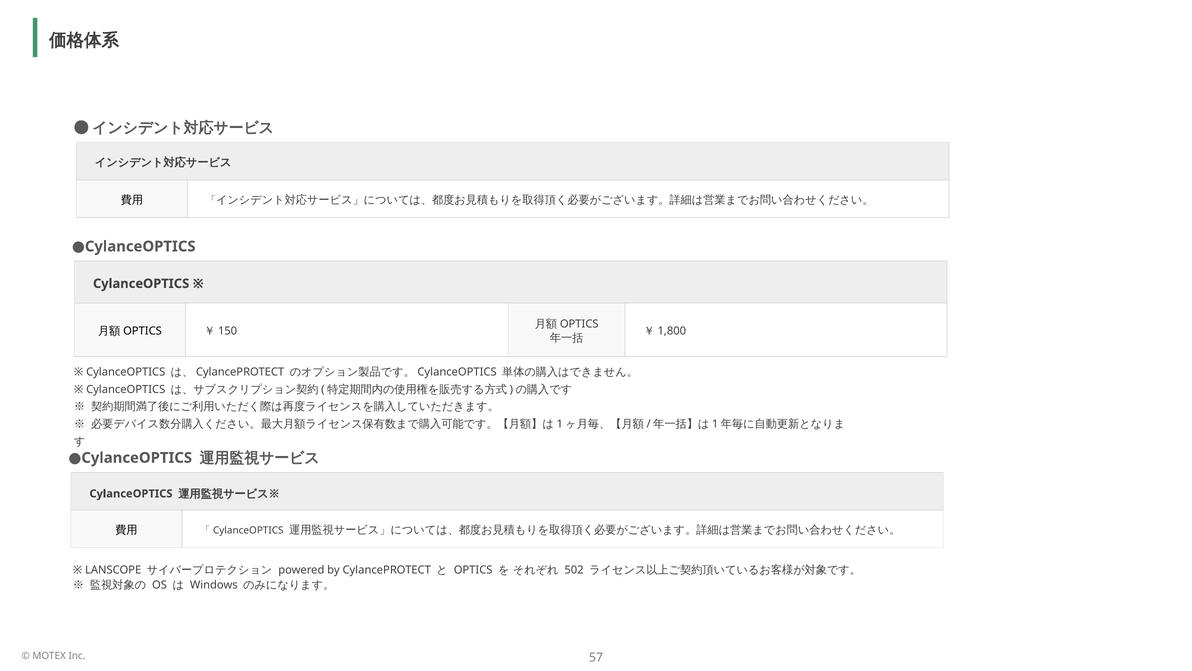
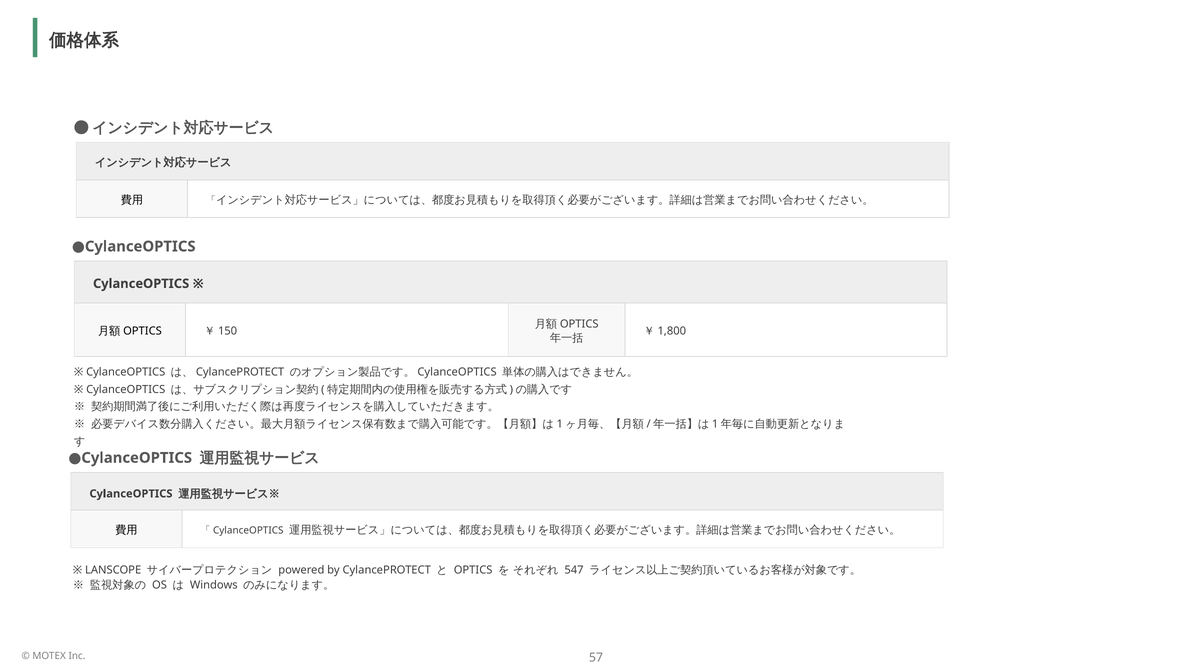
502: 502 -> 547
